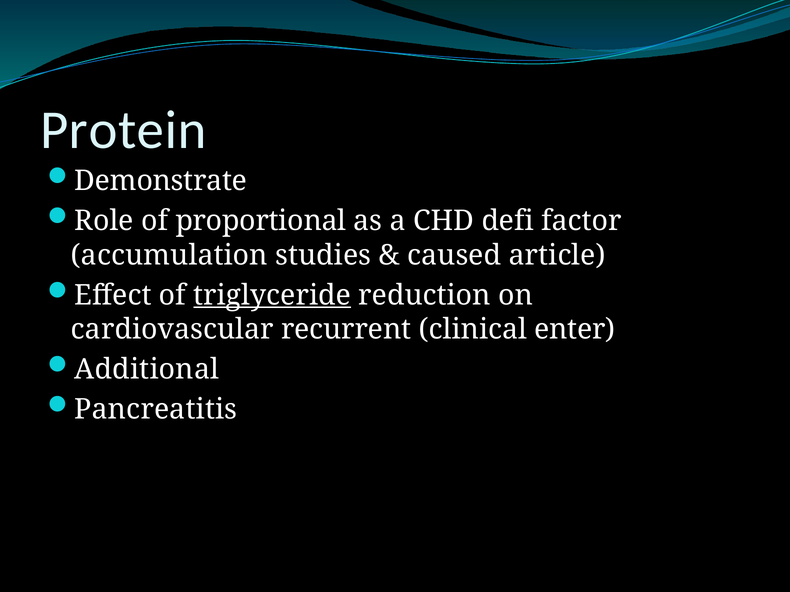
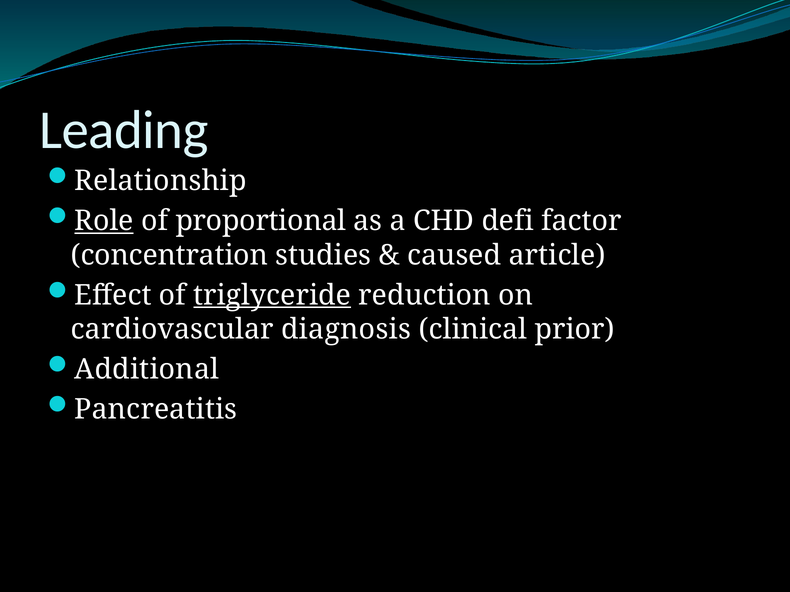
Protein: Protein -> Leading
Demonstrate: Demonstrate -> Relationship
Role underline: none -> present
accumulation: accumulation -> concentration
recurrent: recurrent -> diagnosis
enter: enter -> prior
